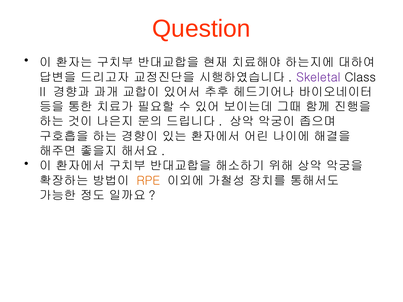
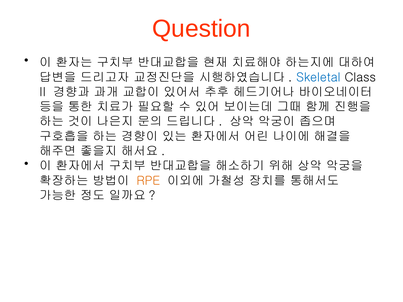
Skeletal colour: purple -> blue
